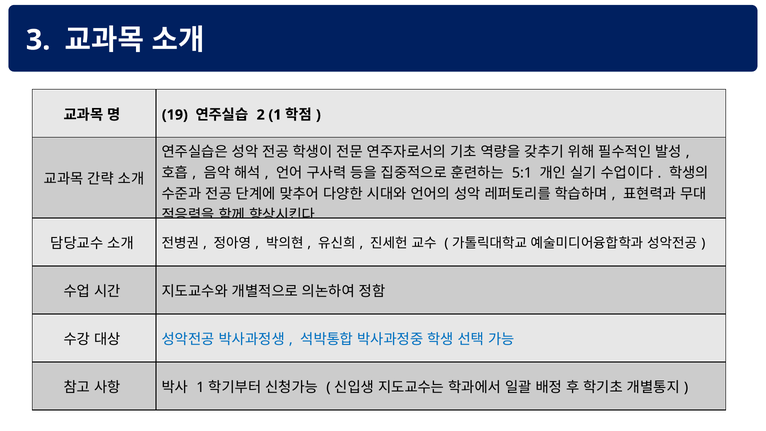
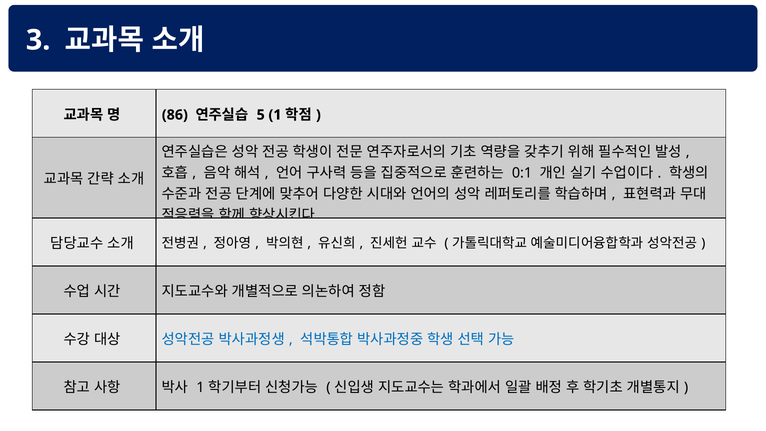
19: 19 -> 86
2: 2 -> 5
5:1: 5:1 -> 0:1
